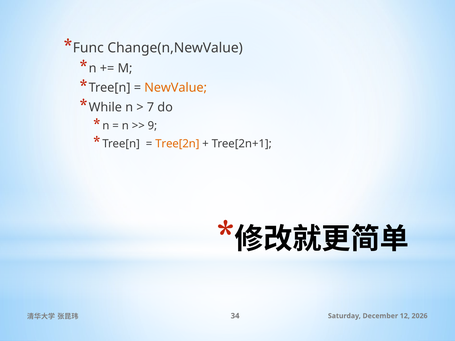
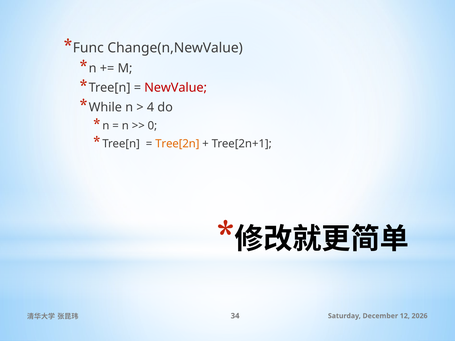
NewValue colour: orange -> red
7: 7 -> 4
9: 9 -> 0
